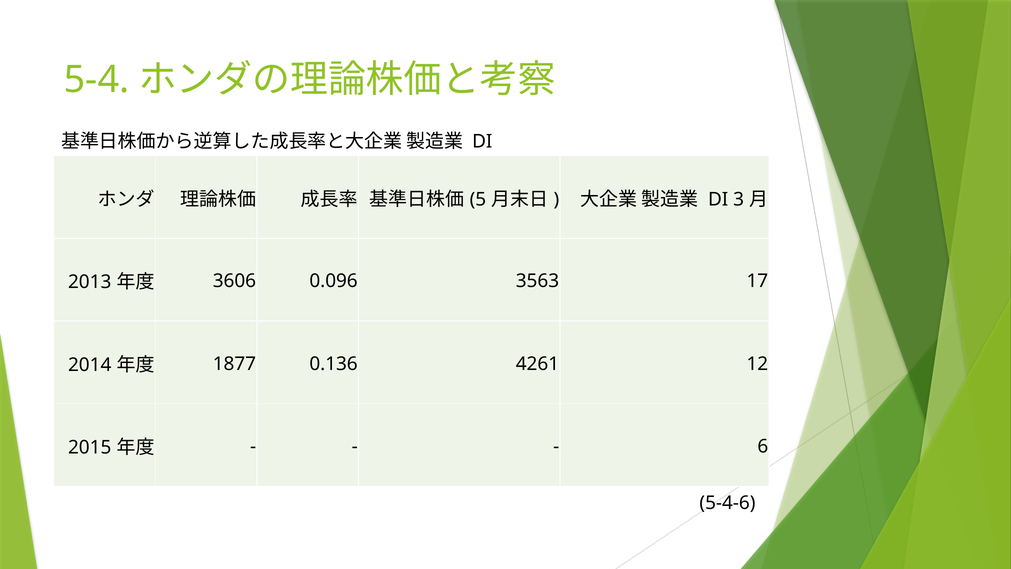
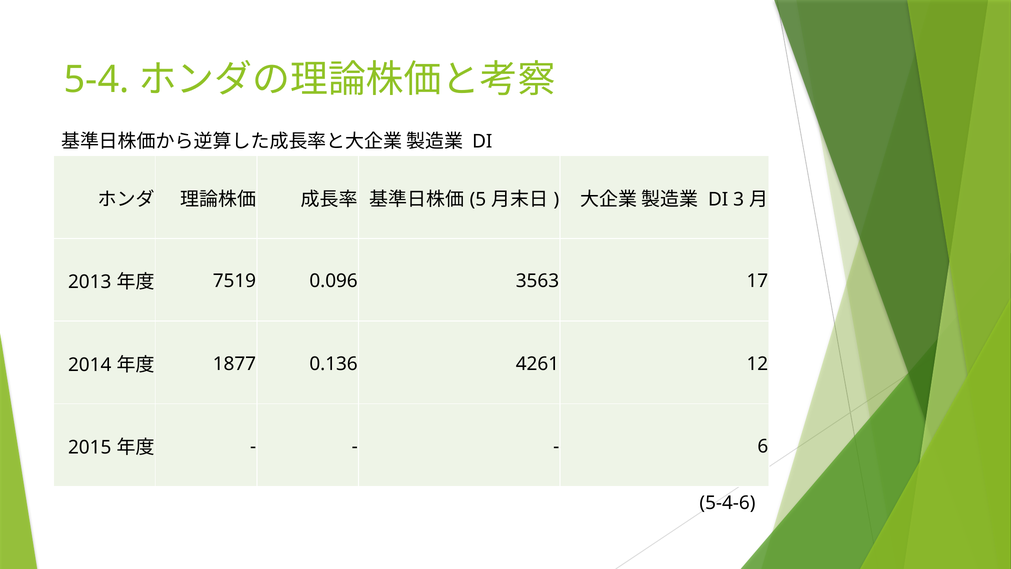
3606: 3606 -> 7519
